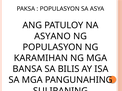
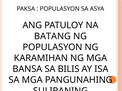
ASYANO: ASYANO -> BATANG
